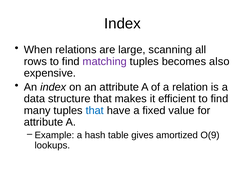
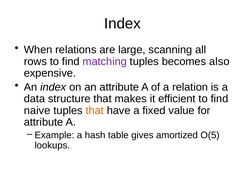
many: many -> naive
that at (95, 111) colour: blue -> orange
O(9: O(9 -> O(5
